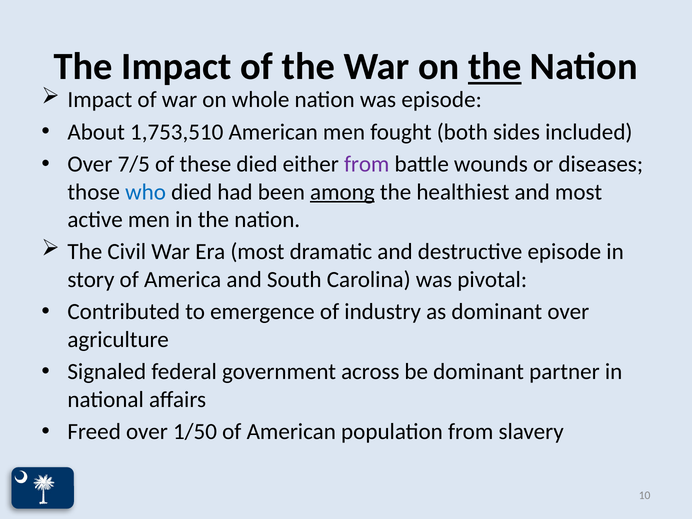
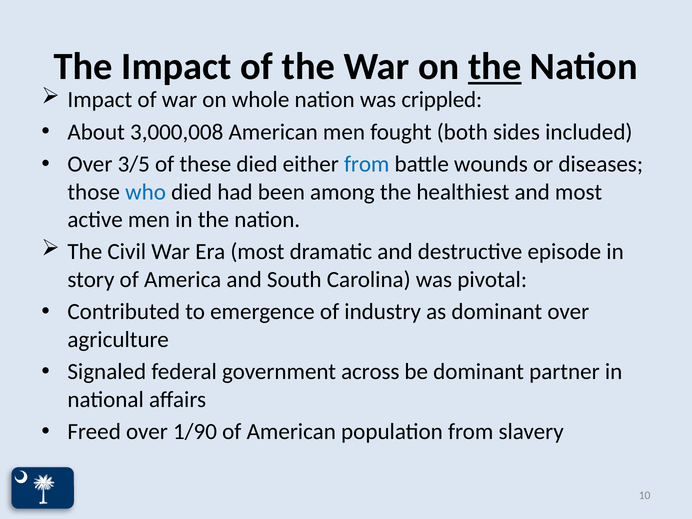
was episode: episode -> crippled
1,753,510: 1,753,510 -> 3,000,008
7/5: 7/5 -> 3/5
from at (367, 164) colour: purple -> blue
among underline: present -> none
1/50: 1/50 -> 1/90
